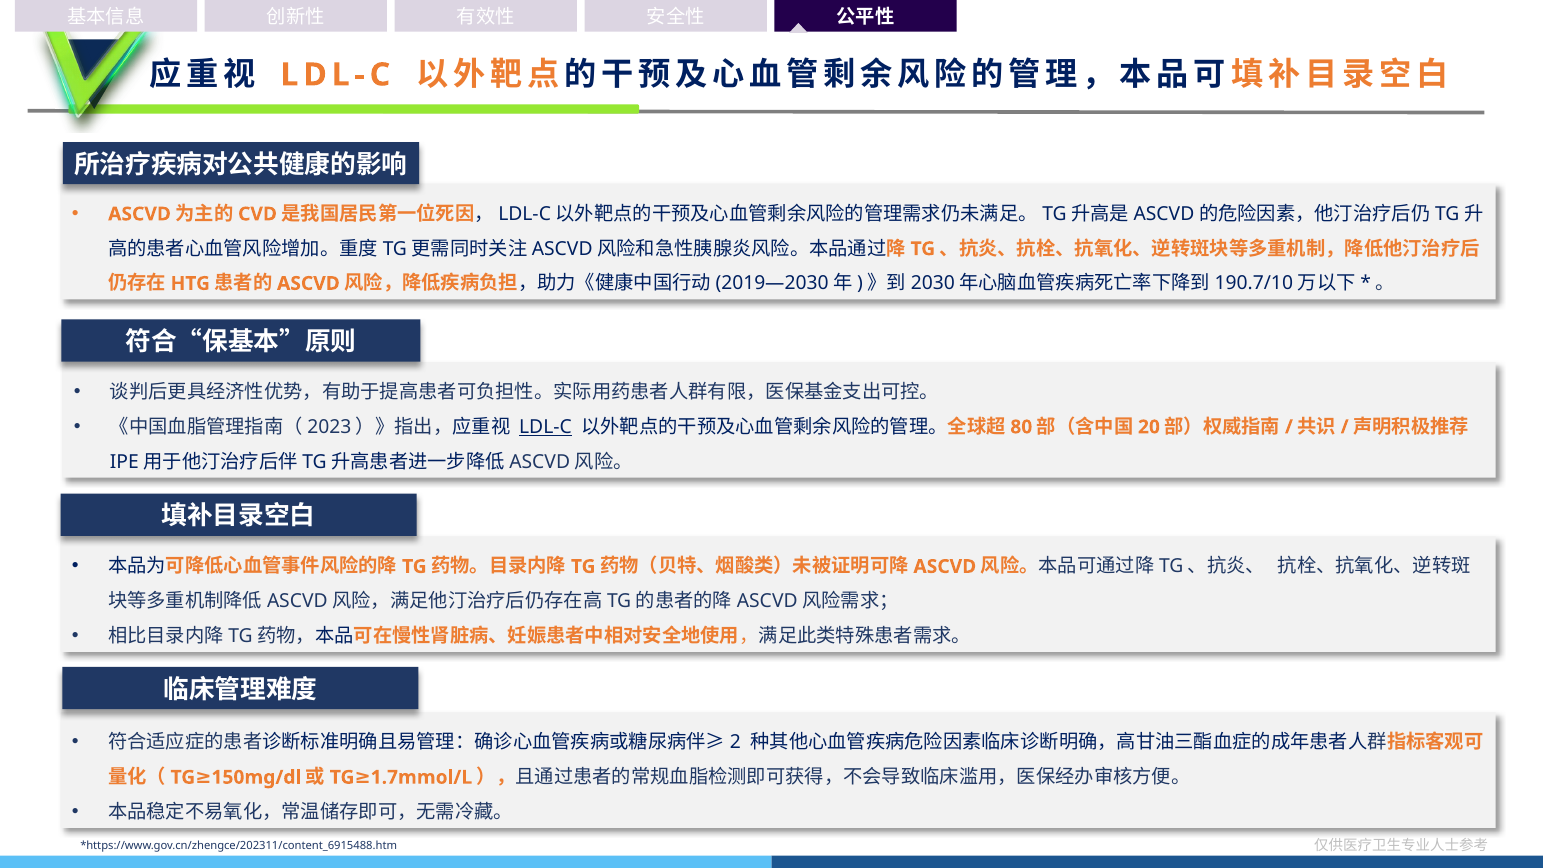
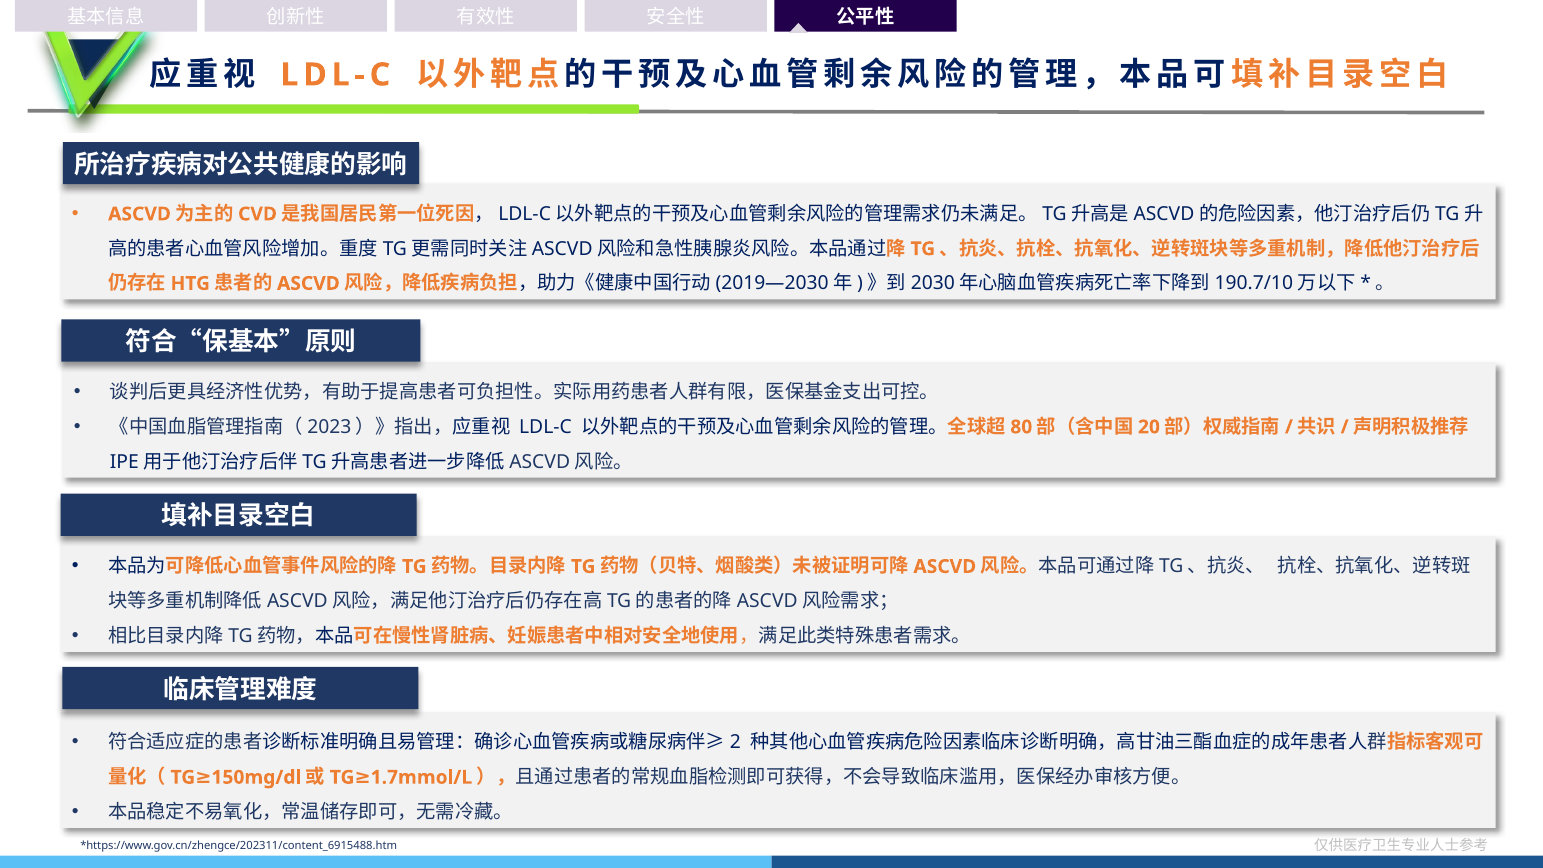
LDL-C at (545, 427) underline: present -> none
